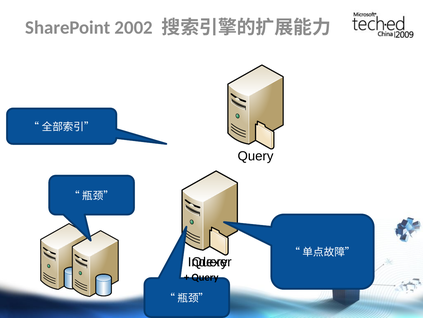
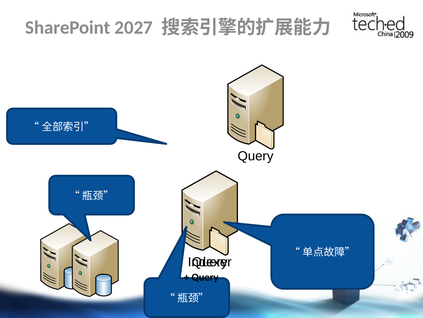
2002: 2002 -> 2027
